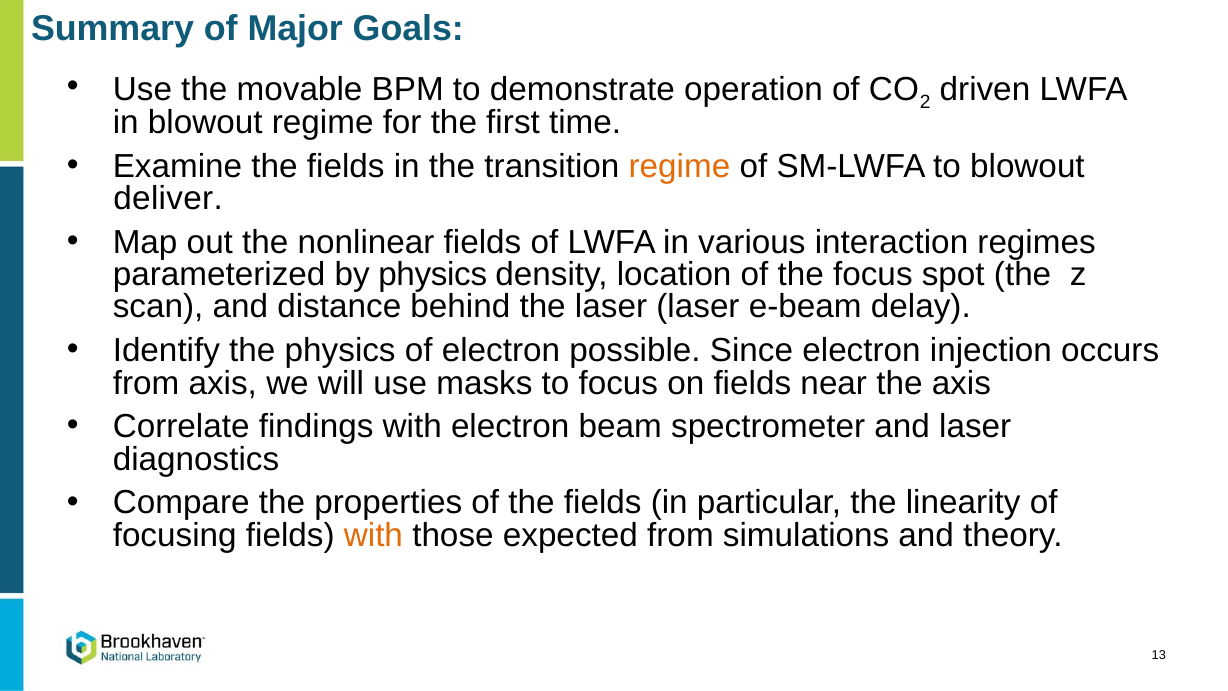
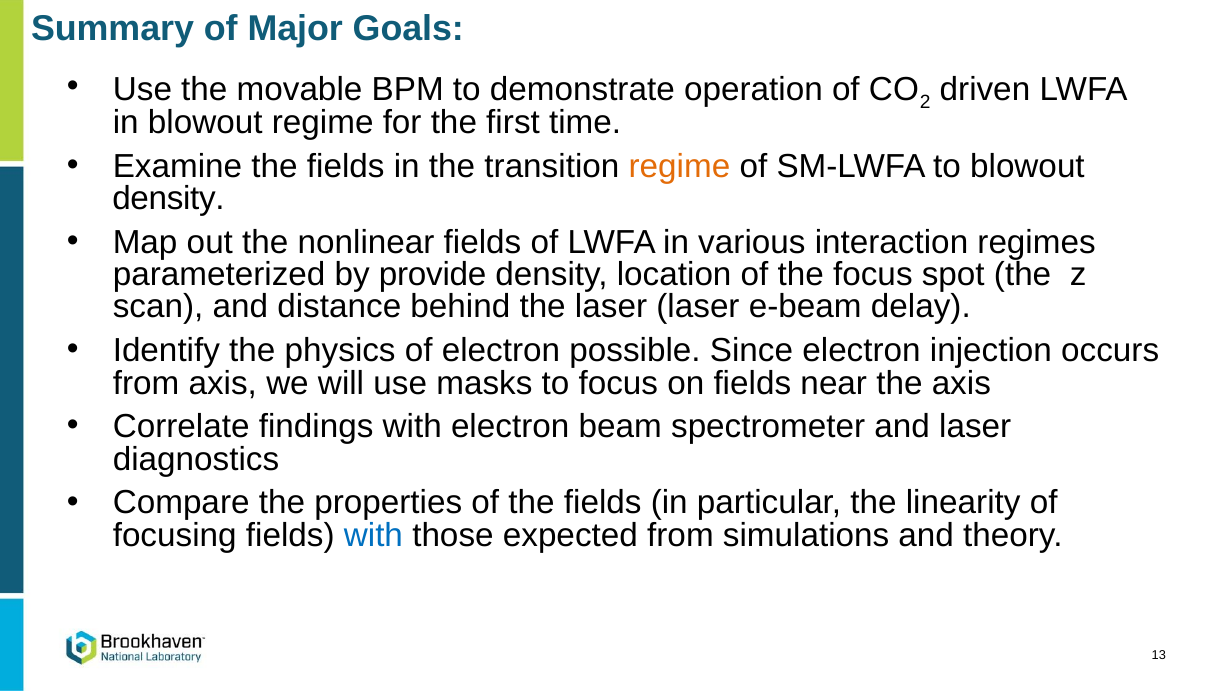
deliver at (168, 198): deliver -> density
by physics: physics -> provide
with at (373, 535) colour: orange -> blue
